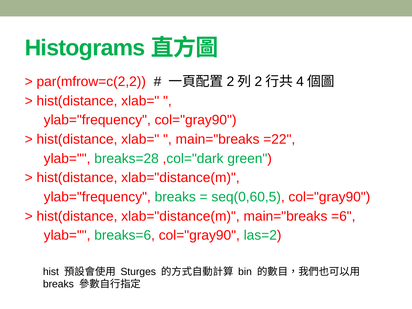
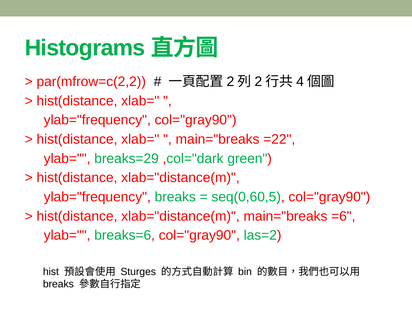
breaks=28: breaks=28 -> breaks=29
